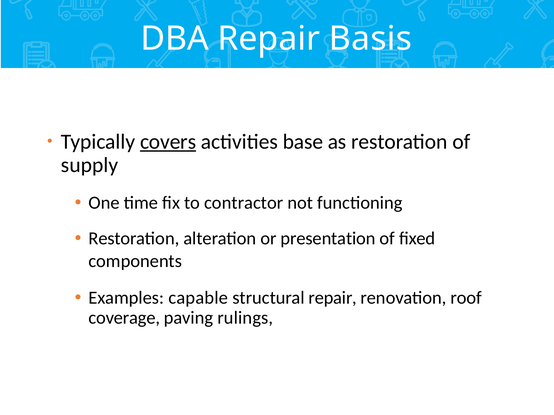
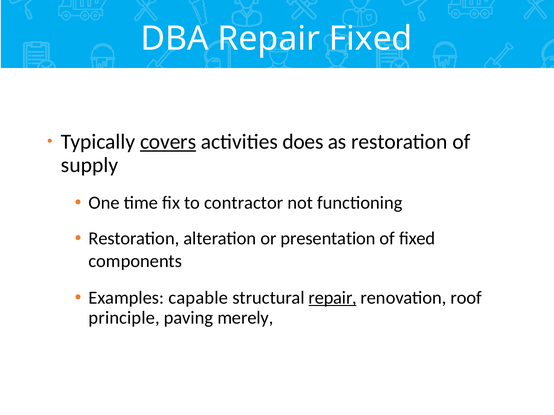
Repair Basis: Basis -> Fixed
base: base -> does
repair at (333, 298) underline: none -> present
coverage: coverage -> principle
rulings: rulings -> merely
